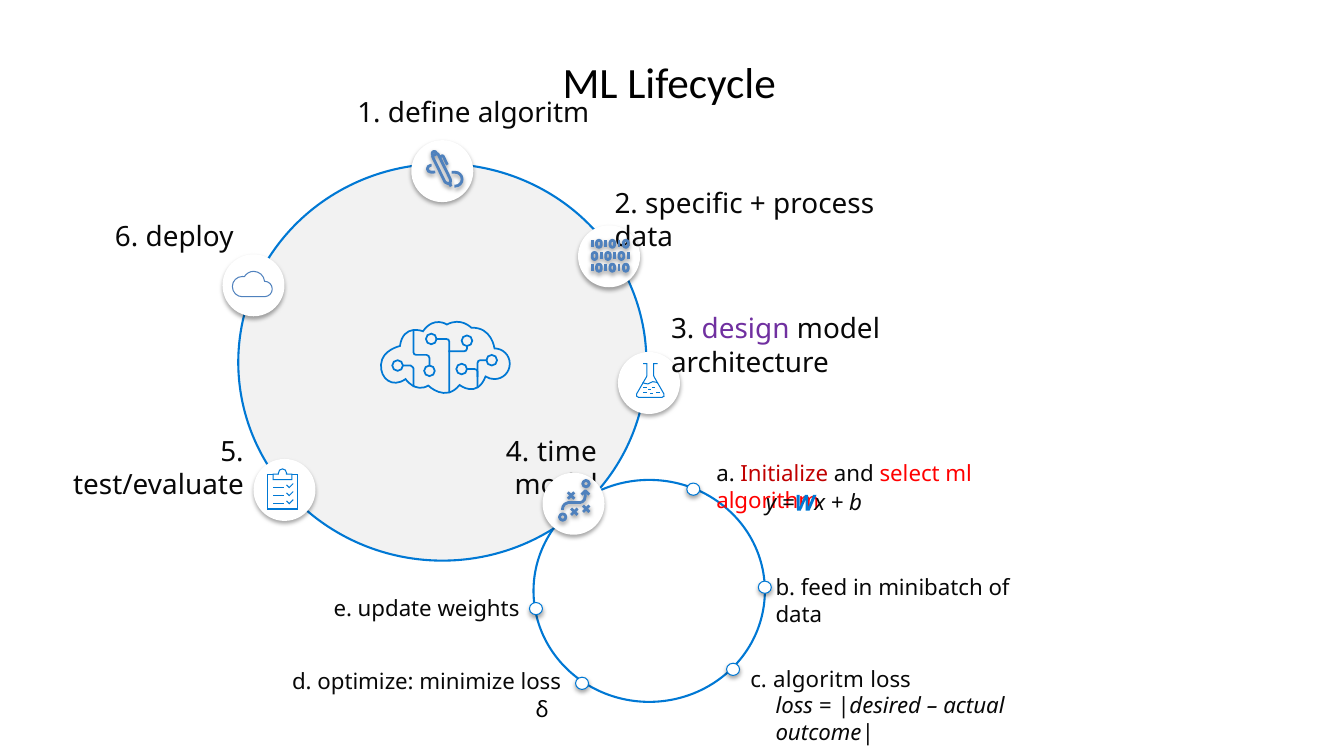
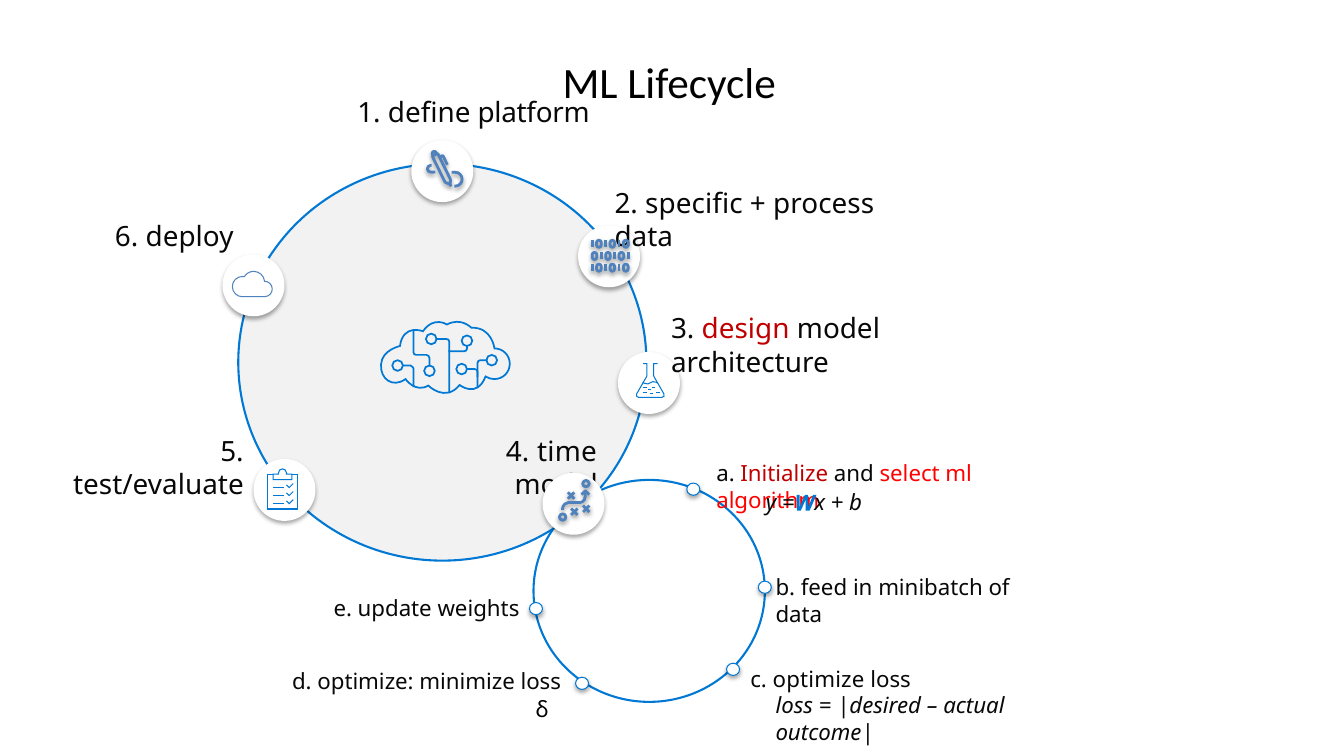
define algoritm: algoritm -> platform
design colour: purple -> red
c algoritm: algoritm -> optimize
